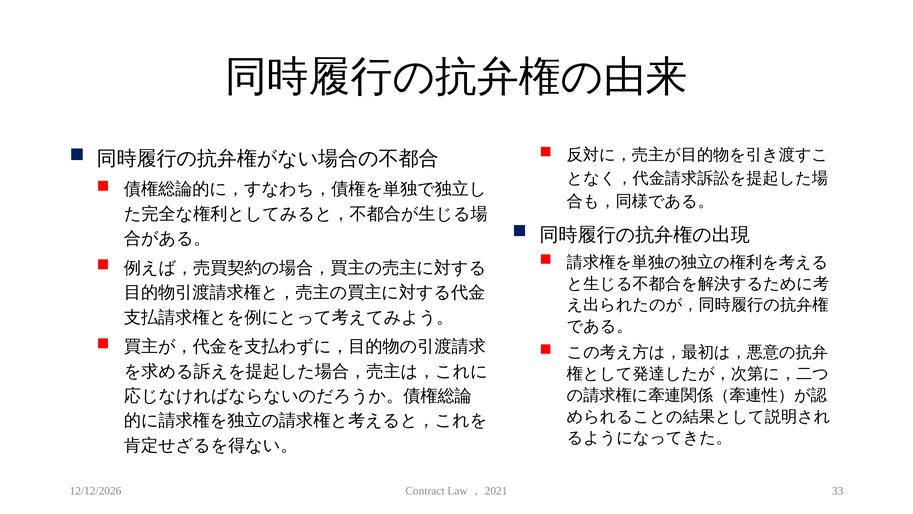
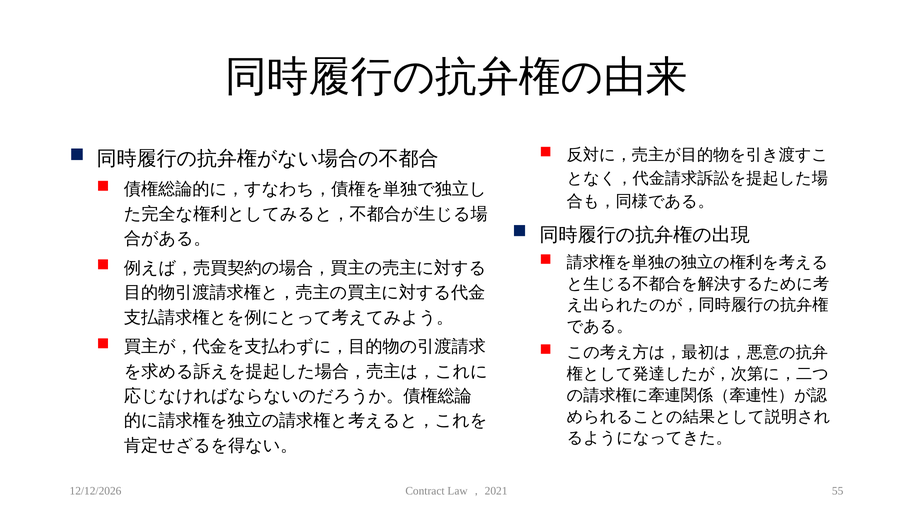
33: 33 -> 55
